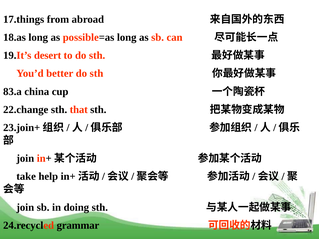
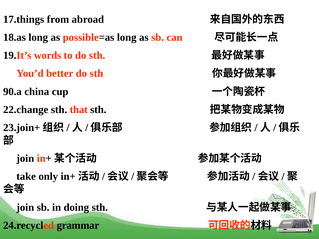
desert: desert -> words
83.a: 83.a -> 90.a
help: help -> only
